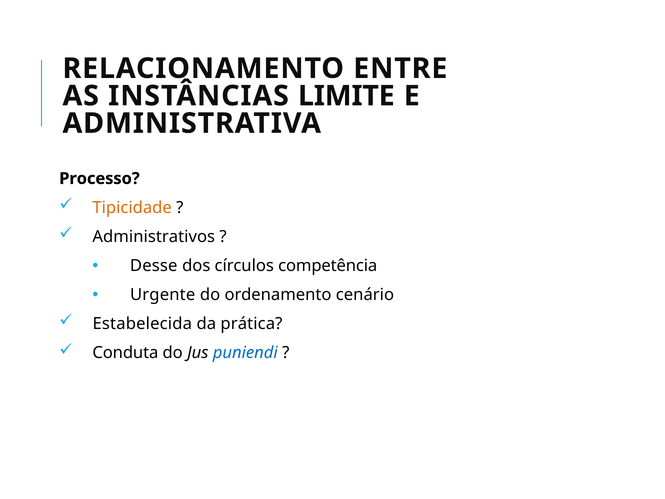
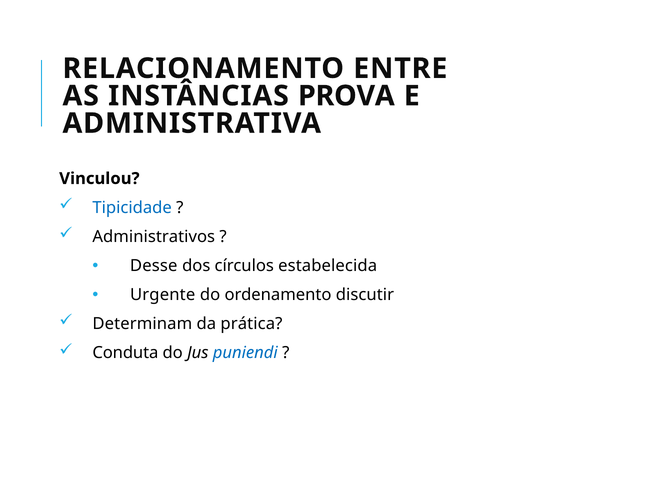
LIMITE: LIMITE -> PROVA
Processo: Processo -> Vinculou
Tipicidade colour: orange -> blue
competência: competência -> estabelecida
cenário: cenário -> discutir
Estabelecida: Estabelecida -> Determinam
